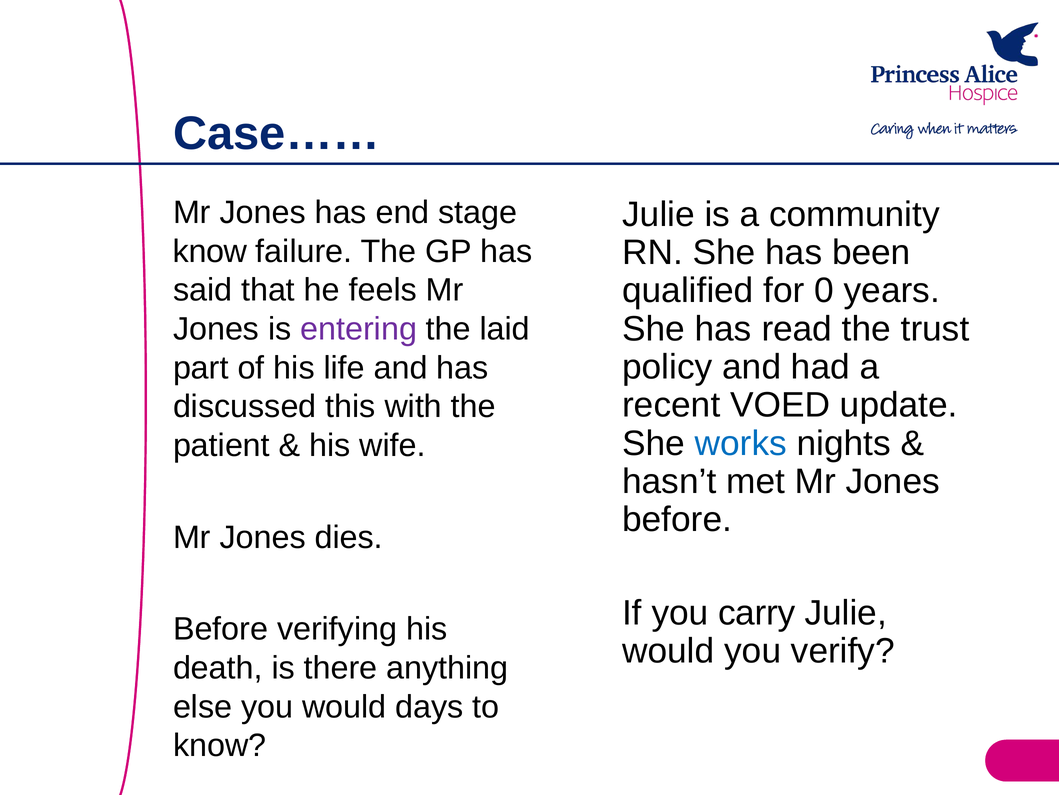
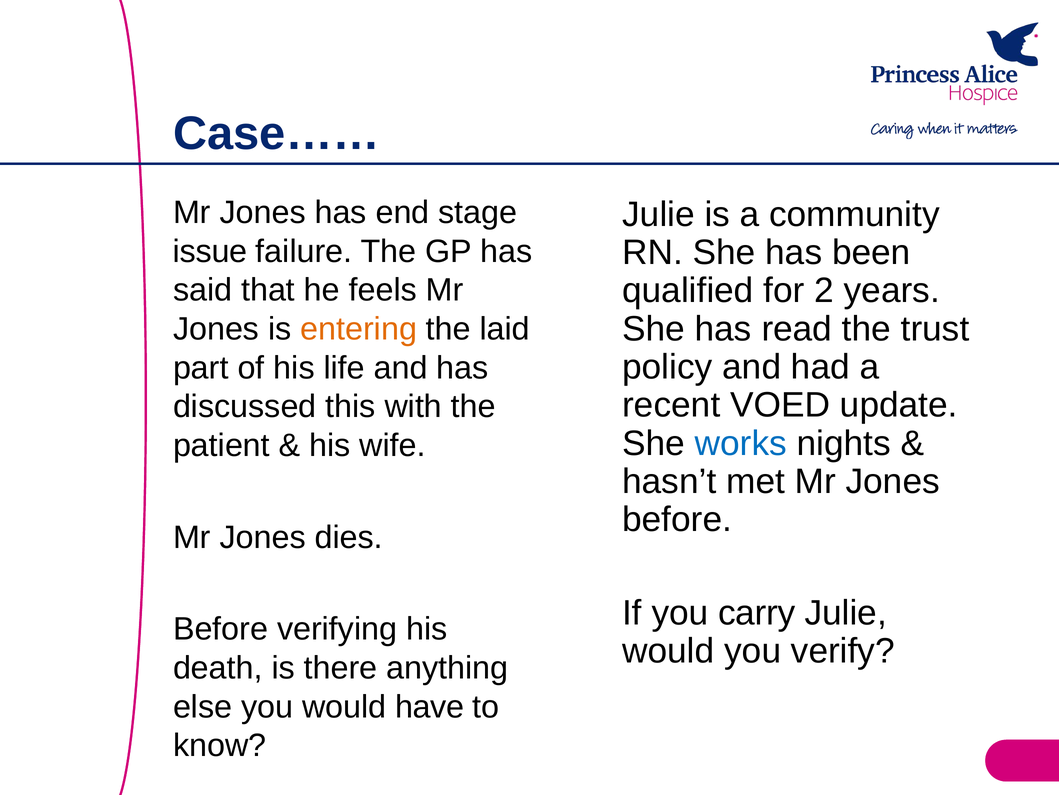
know at (210, 251): know -> issue
0: 0 -> 2
entering colour: purple -> orange
days: days -> have
